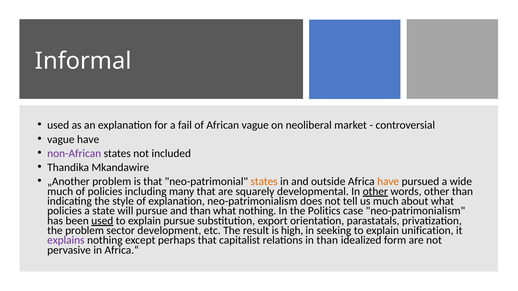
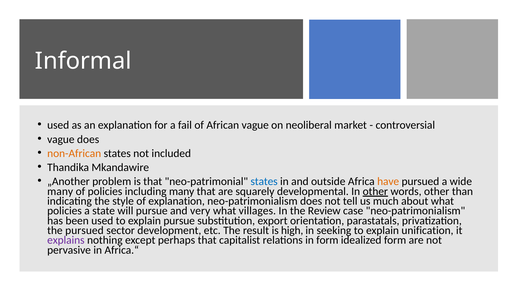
vague have: have -> does
non-African colour: purple -> orange
states at (264, 182) colour: orange -> blue
much at (60, 192): much -> many
and than: than -> very
what nothing: nothing -> villages
Politics: Politics -> Review
used at (102, 221) underline: present -> none
the problem: problem -> pursued
in than: than -> form
